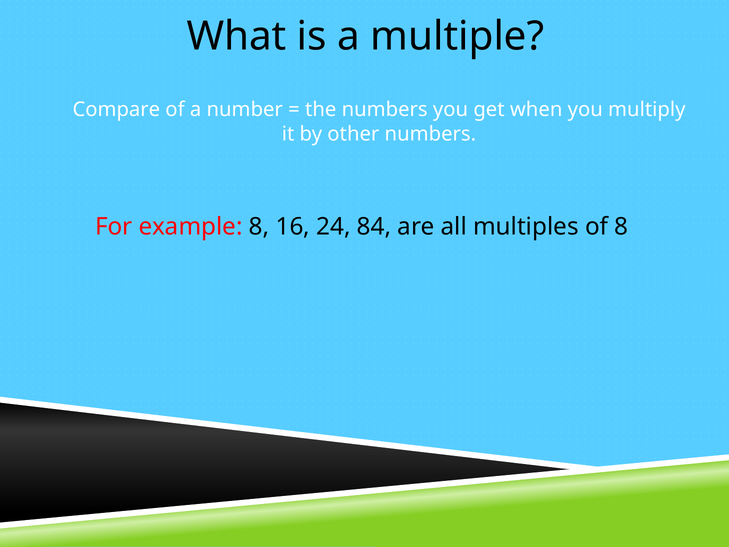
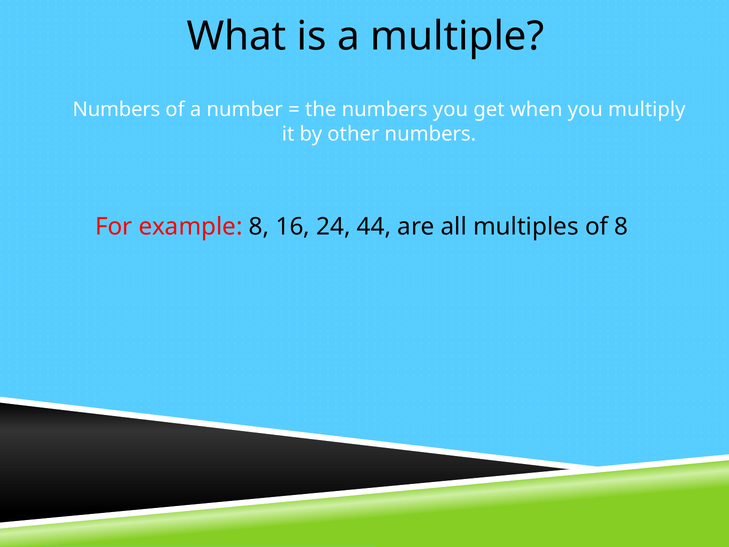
Compare at (116, 109): Compare -> Numbers
84: 84 -> 44
